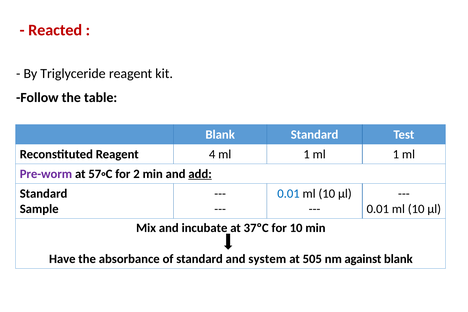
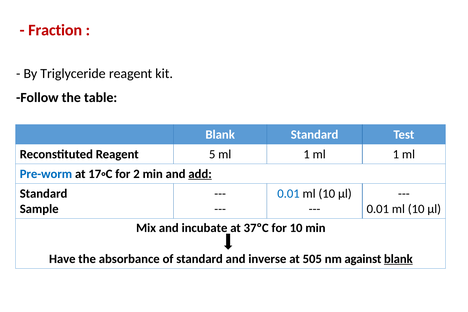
Reacted: Reacted -> Fraction
4: 4 -> 5
Pre-worm colour: purple -> blue
57◦C: 57◦C -> 17◦C
system: system -> inverse
blank at (398, 259) underline: none -> present
